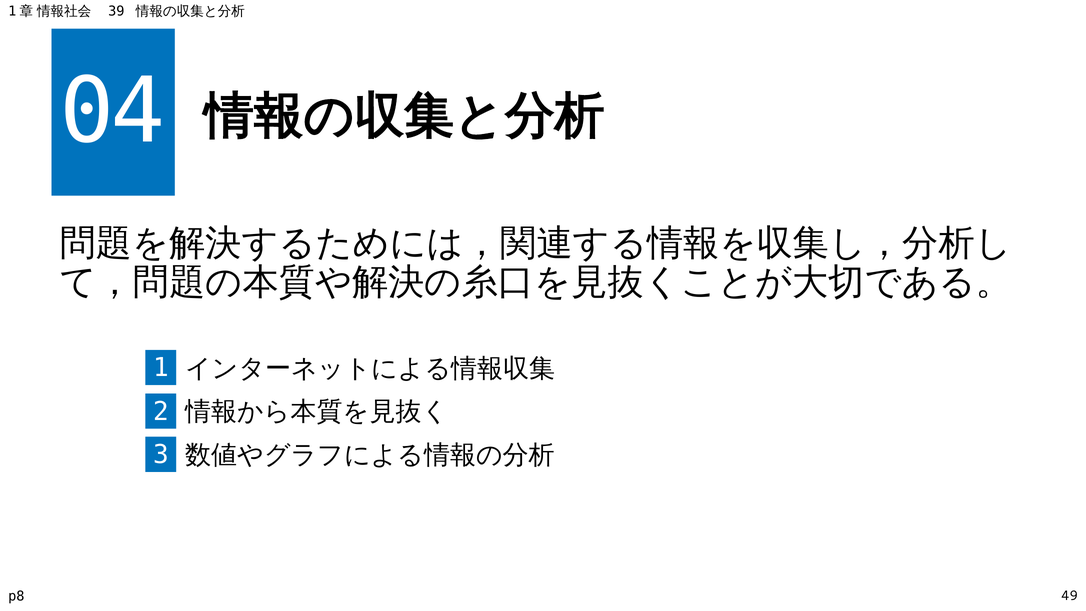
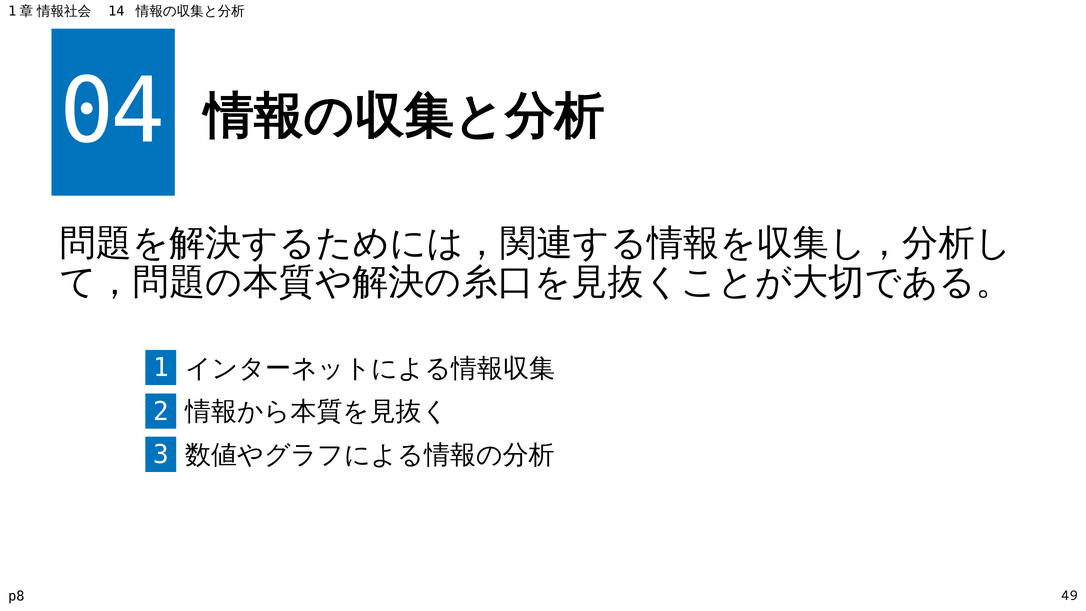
39: 39 -> 14
